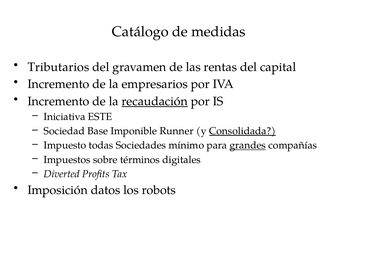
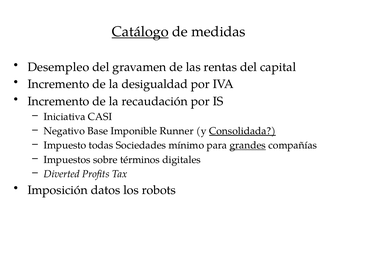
Catálogo underline: none -> present
Tributarios: Tributarios -> Desempleo
empresarios: empresarios -> desigualdad
recaudación underline: present -> none
ESTE: ESTE -> CASI
Sociedad: Sociedad -> Negativo
